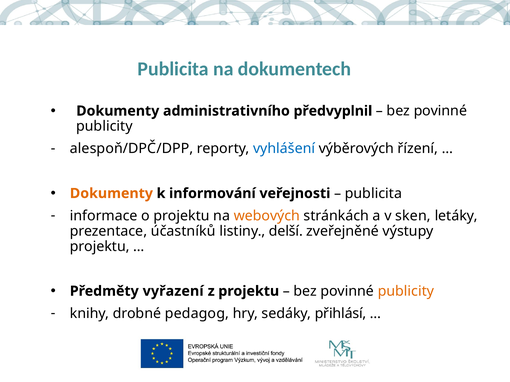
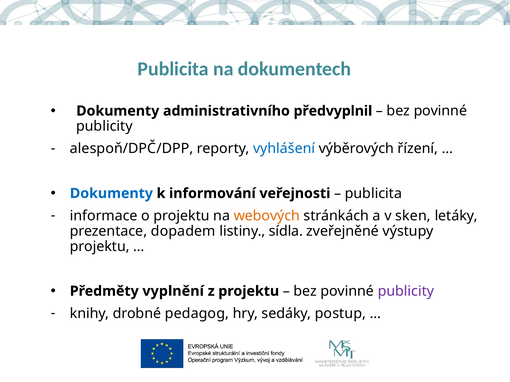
Dokumenty at (111, 194) colour: orange -> blue
účastníků: účastníků -> dopadem
delší: delší -> sídla
vyřazení: vyřazení -> vyplnění
publicity at (406, 291) colour: orange -> purple
přihlásí: přihlásí -> postup
